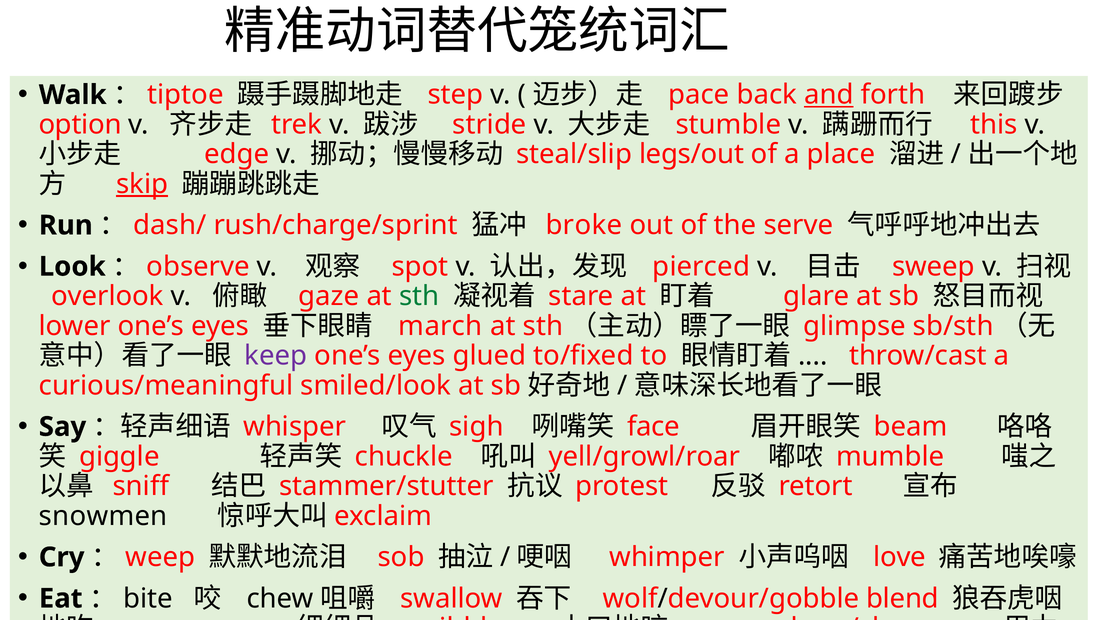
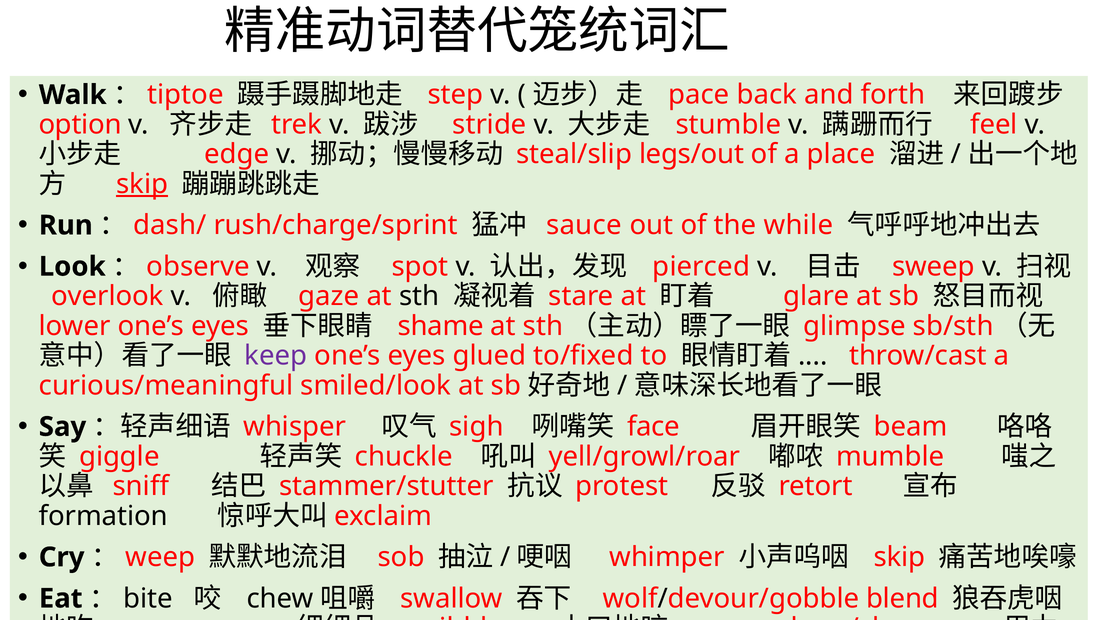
and underline: present -> none
this: this -> feel
broke: broke -> sauce
serve: serve -> while
sth at (419, 297) colour: green -> black
march: march -> shame
snowmen: snowmen -> formation
love at (900, 558): love -> skip
